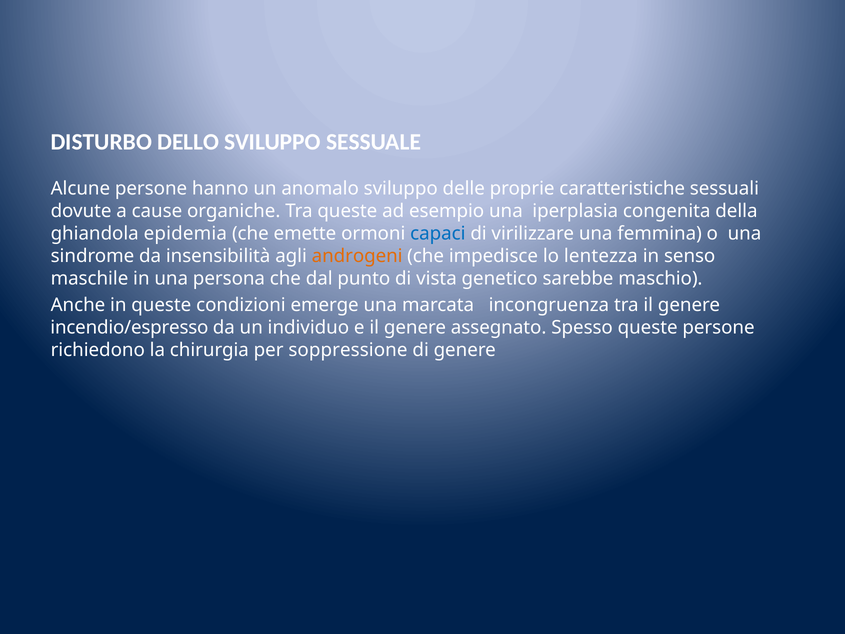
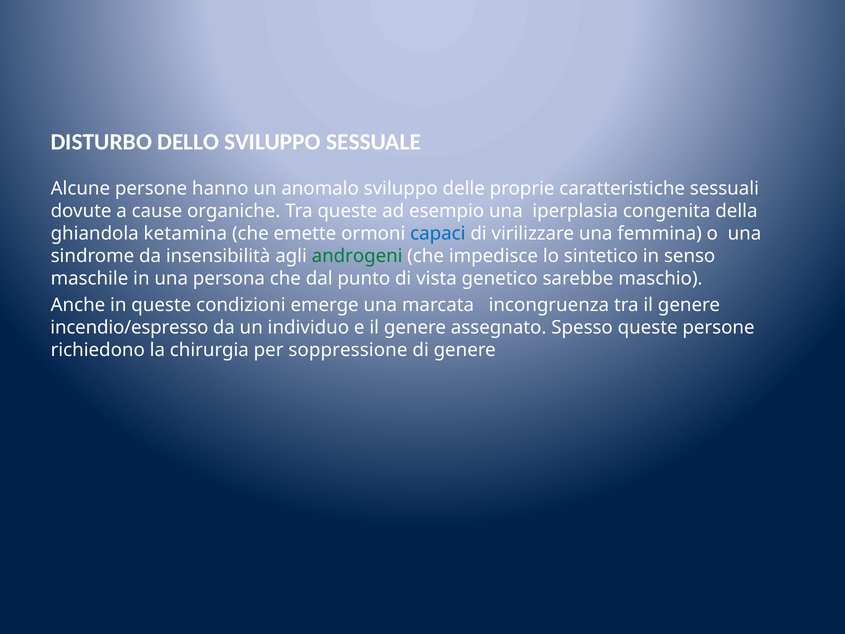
epidemia: epidemia -> ketamina
androgeni colour: orange -> green
lentezza: lentezza -> sintetico
